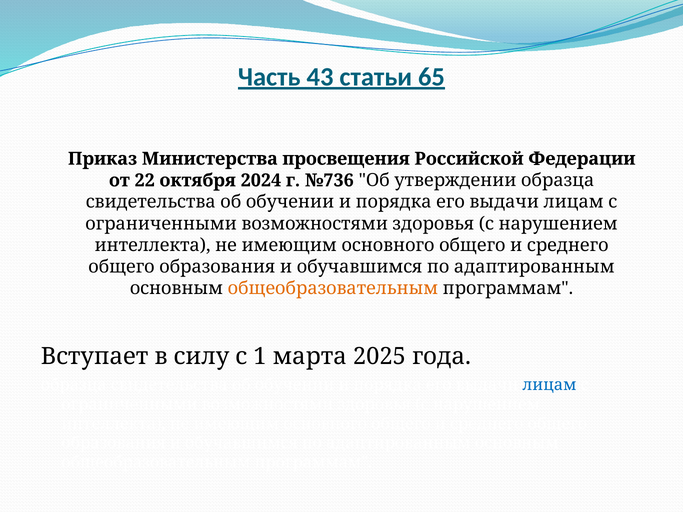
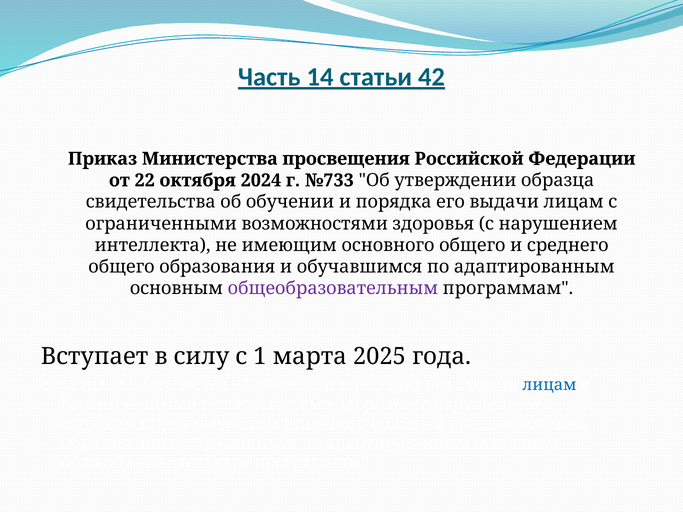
43: 43 -> 14
65: 65 -> 42
№736: №736 -> №733
общеобразовательным at (333, 289) colour: orange -> purple
